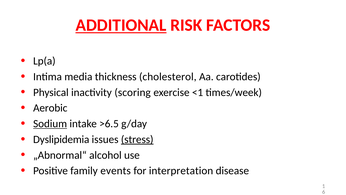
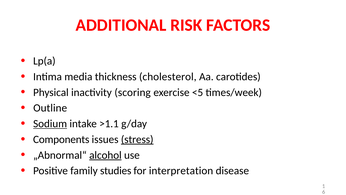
ADDITIONAL underline: present -> none
<1: <1 -> <5
Aerobic: Aerobic -> Outline
>6.5: >6.5 -> >1.1
Dyslipidemia: Dyslipidemia -> Components
alcohol underline: none -> present
events: events -> studies
